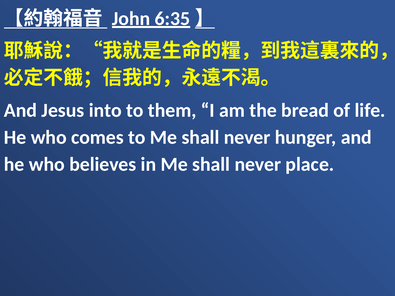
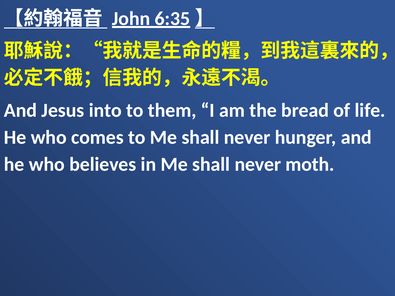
place: place -> moth
